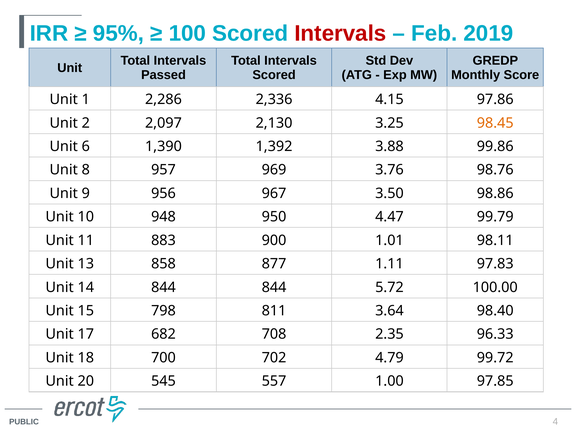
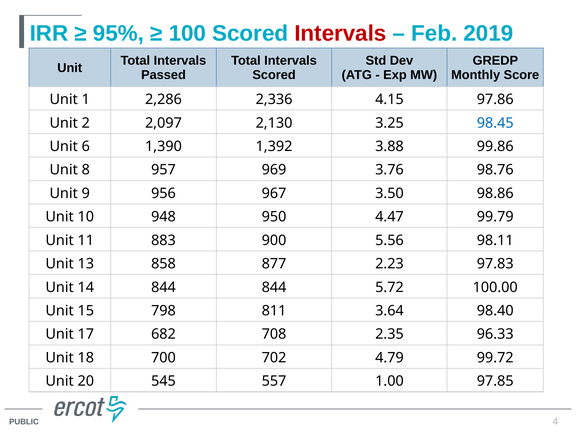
98.45 colour: orange -> blue
1.01: 1.01 -> 5.56
1.11: 1.11 -> 2.23
